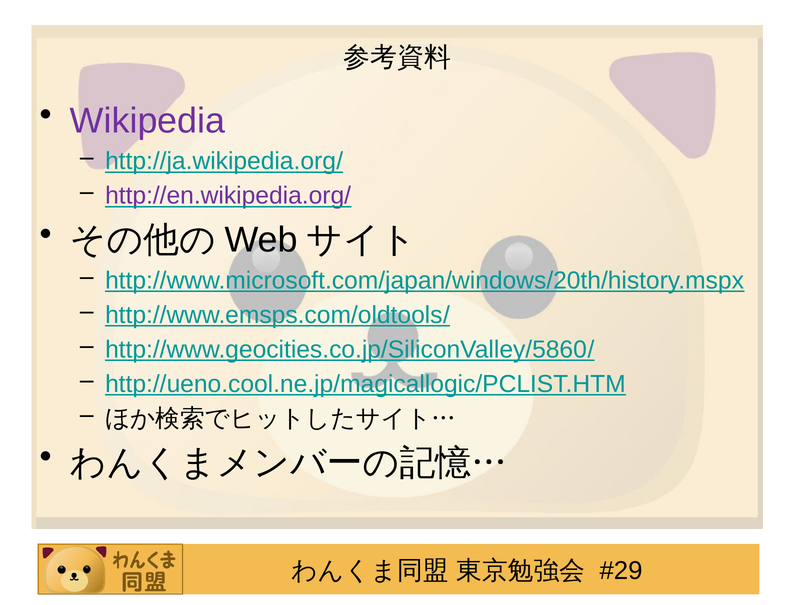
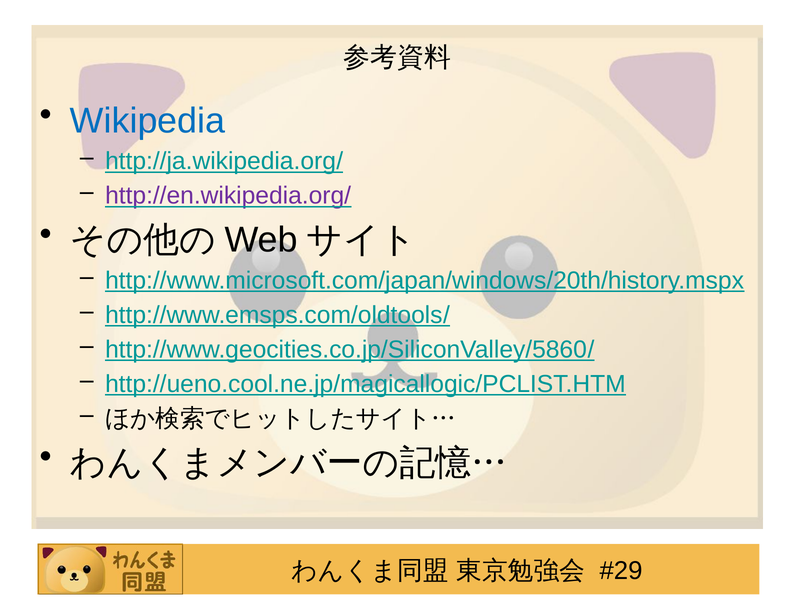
Wikipedia colour: purple -> blue
